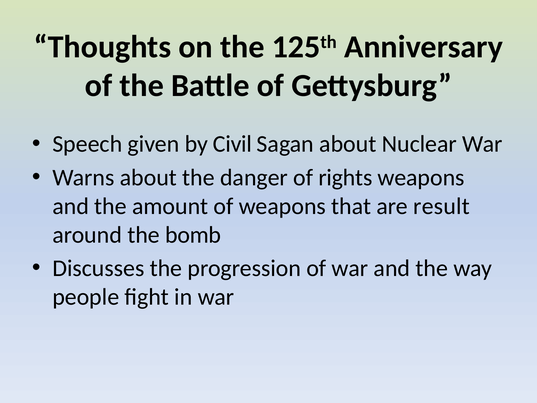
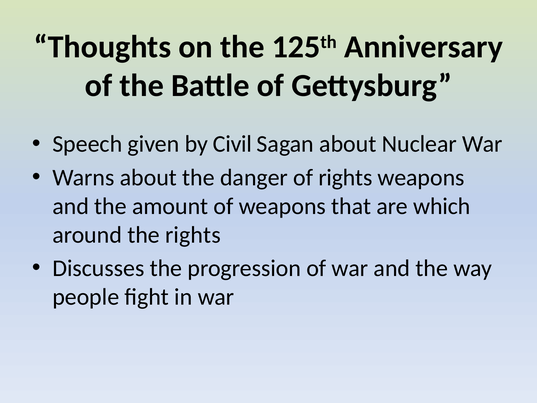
result: result -> which
the bomb: bomb -> rights
